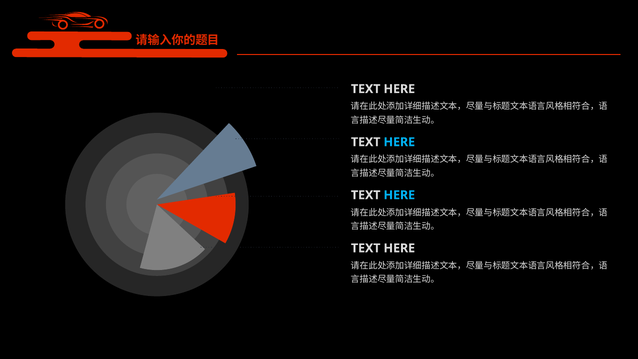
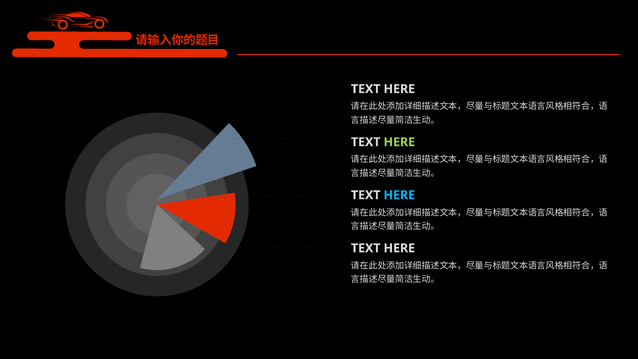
HERE at (399, 142) colour: light blue -> light green
